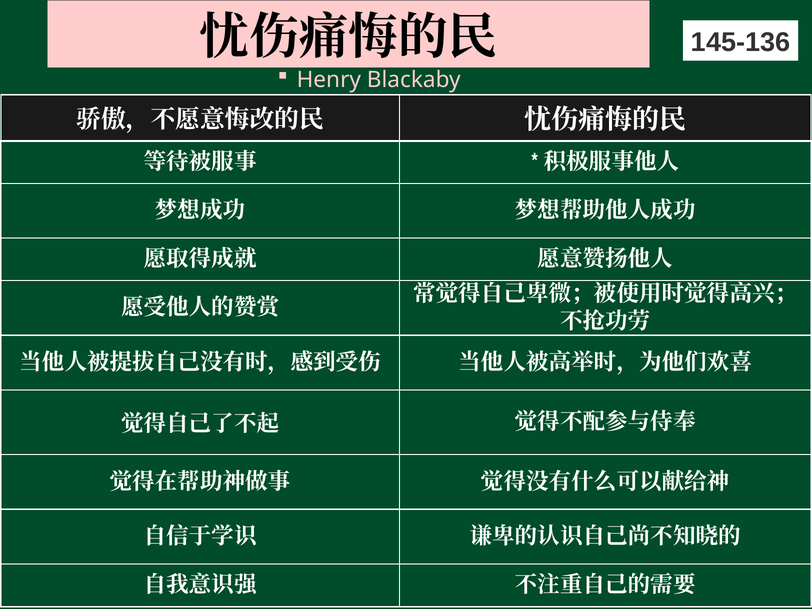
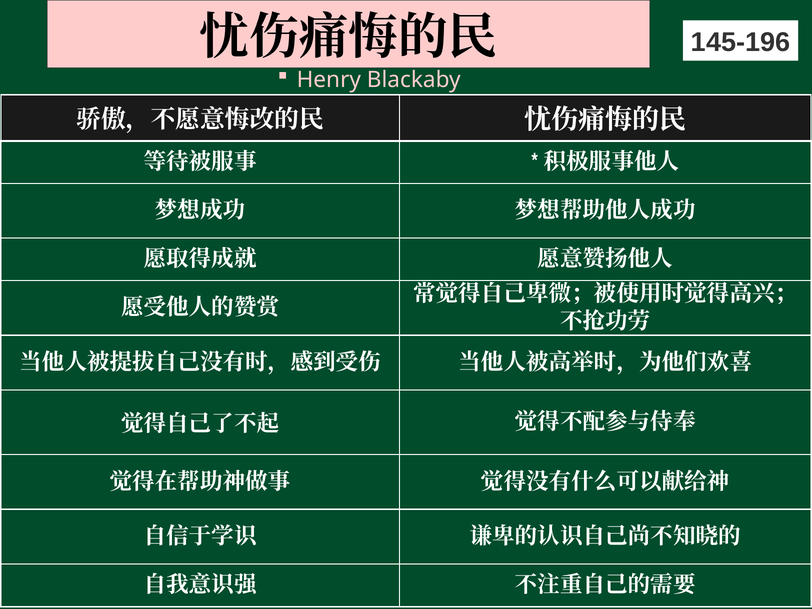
145-136: 145-136 -> 145-196
